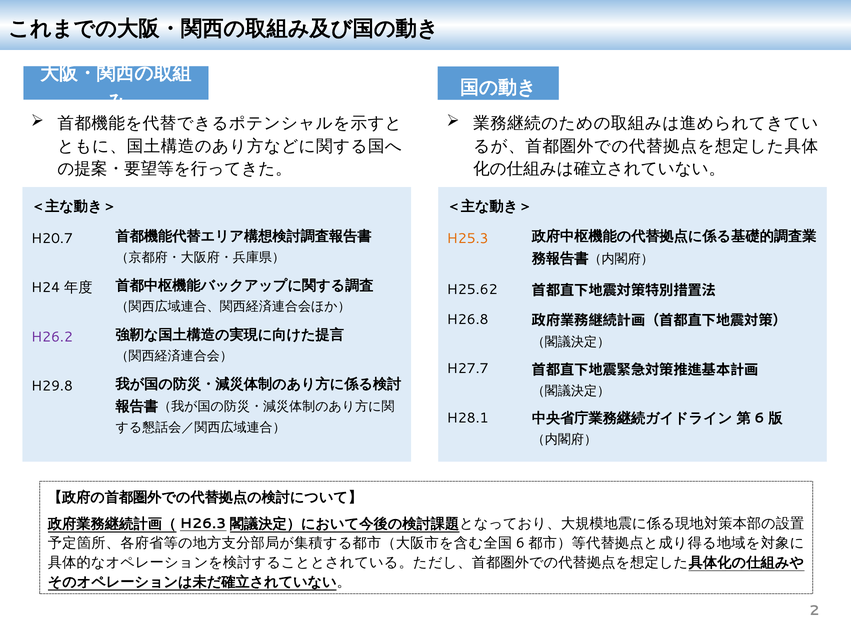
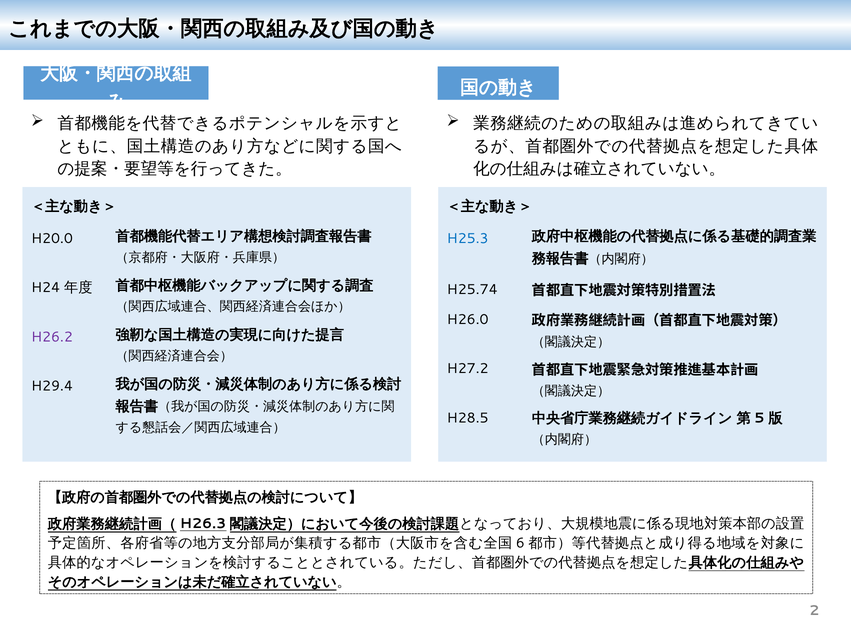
H20.7: H20.7 -> H20.0
H25.3 colour: orange -> blue
H25.62: H25.62 -> H25.74
H26.8: H26.8 -> H26.0
H27.7: H27.7 -> H27.2
H29.8: H29.8 -> H29.4
H28.1: H28.1 -> H28.5
6 at (759, 418): 6 -> 5
